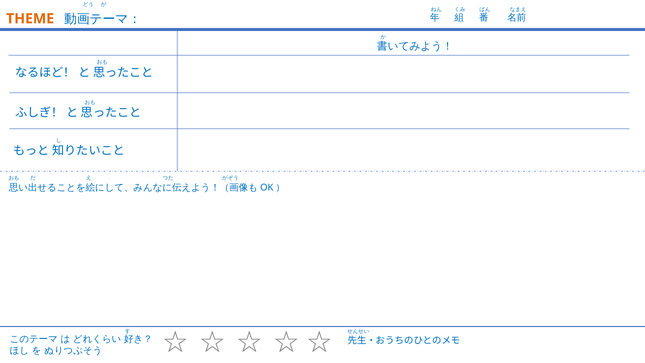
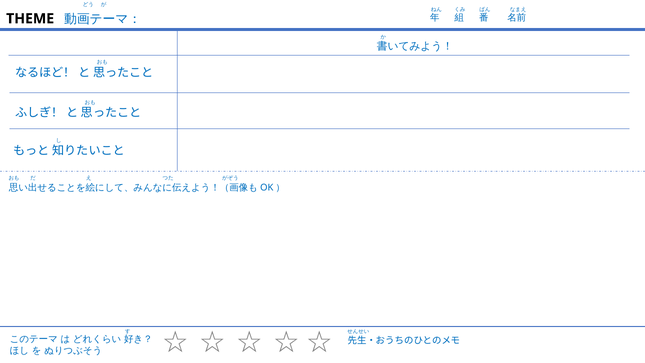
THEME colour: orange -> black
